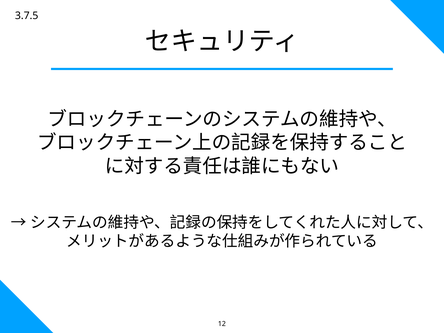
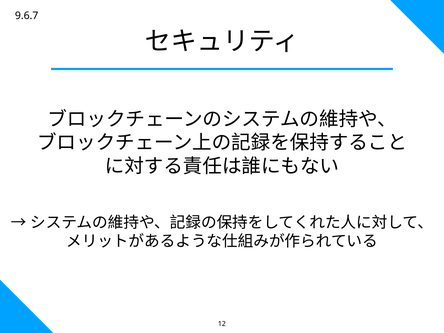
3.7.5: 3.7.5 -> 9.6.7
